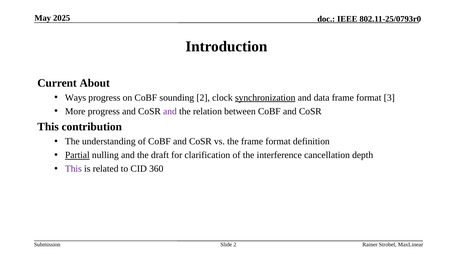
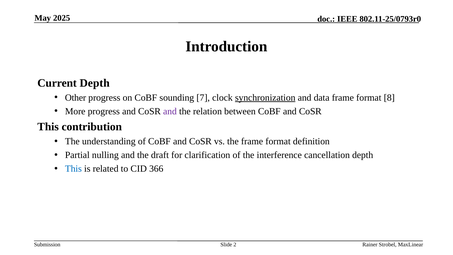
Current About: About -> Depth
Ways: Ways -> Other
sounding 2: 2 -> 7
3: 3 -> 8
Partial underline: present -> none
This at (73, 169) colour: purple -> blue
360: 360 -> 366
